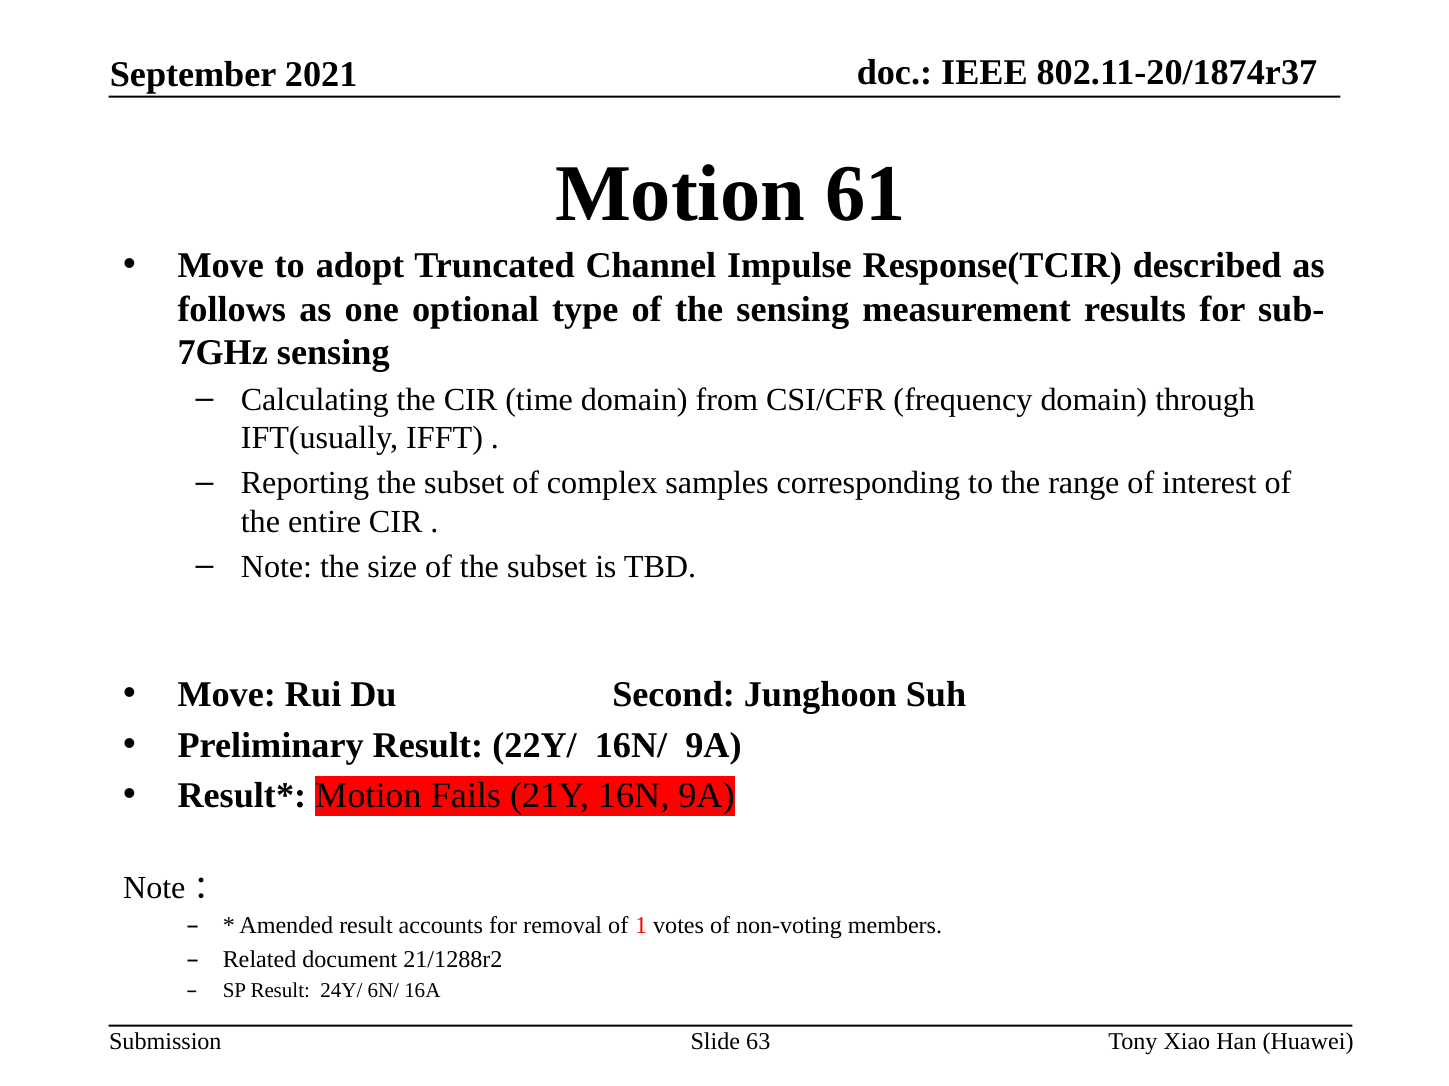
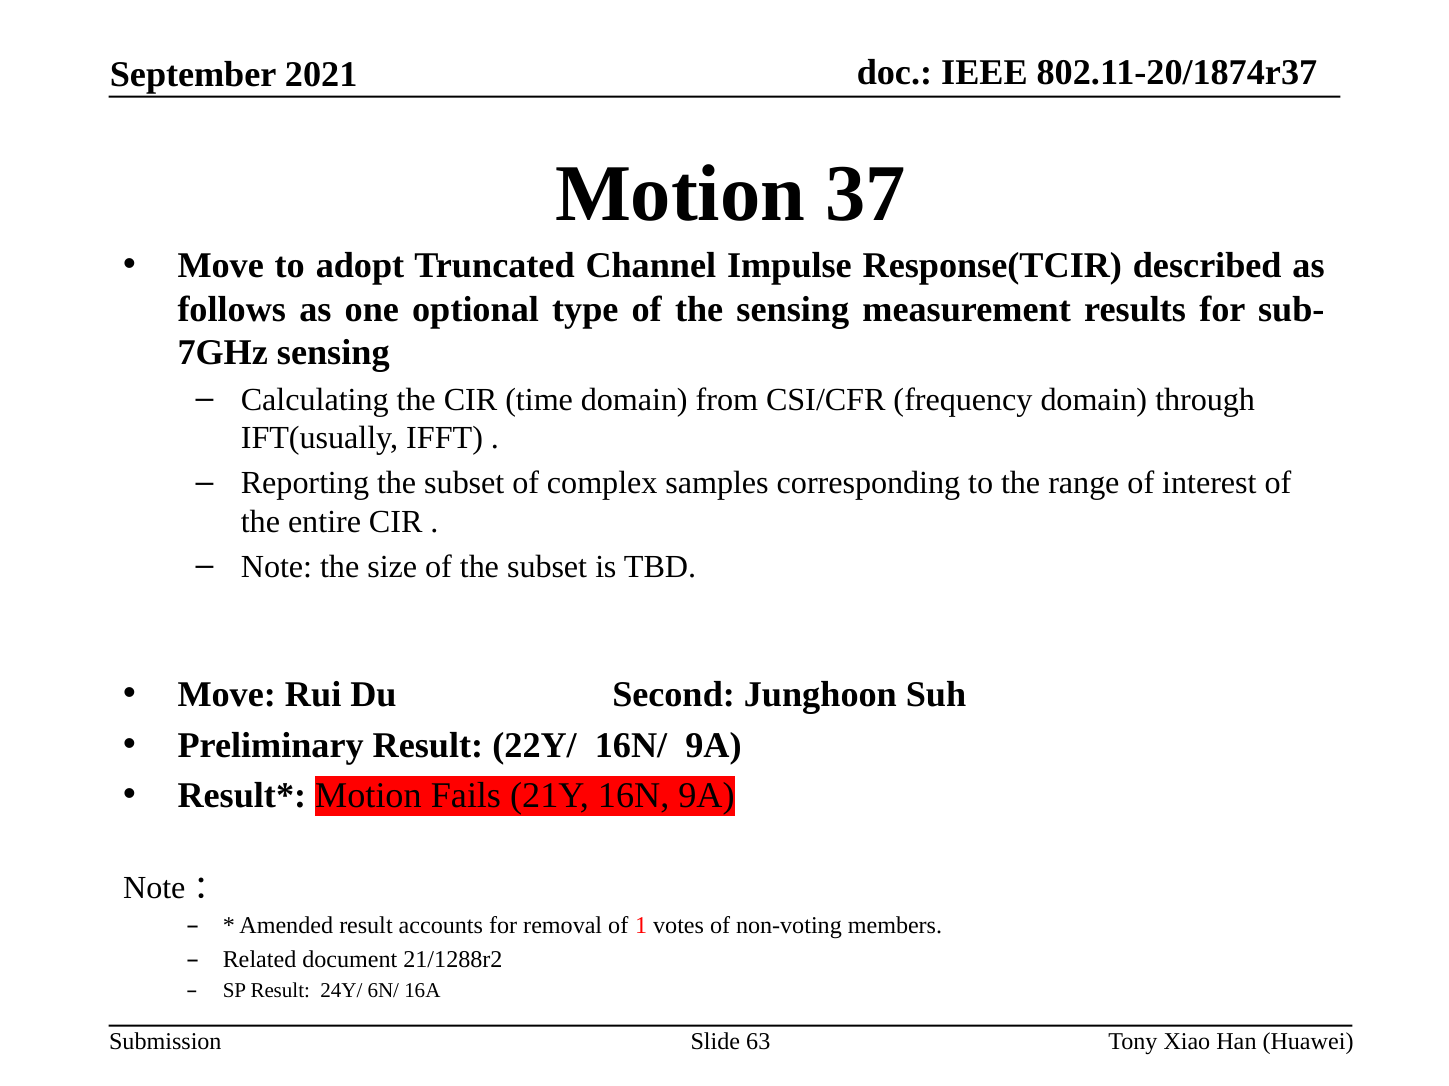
61: 61 -> 37
